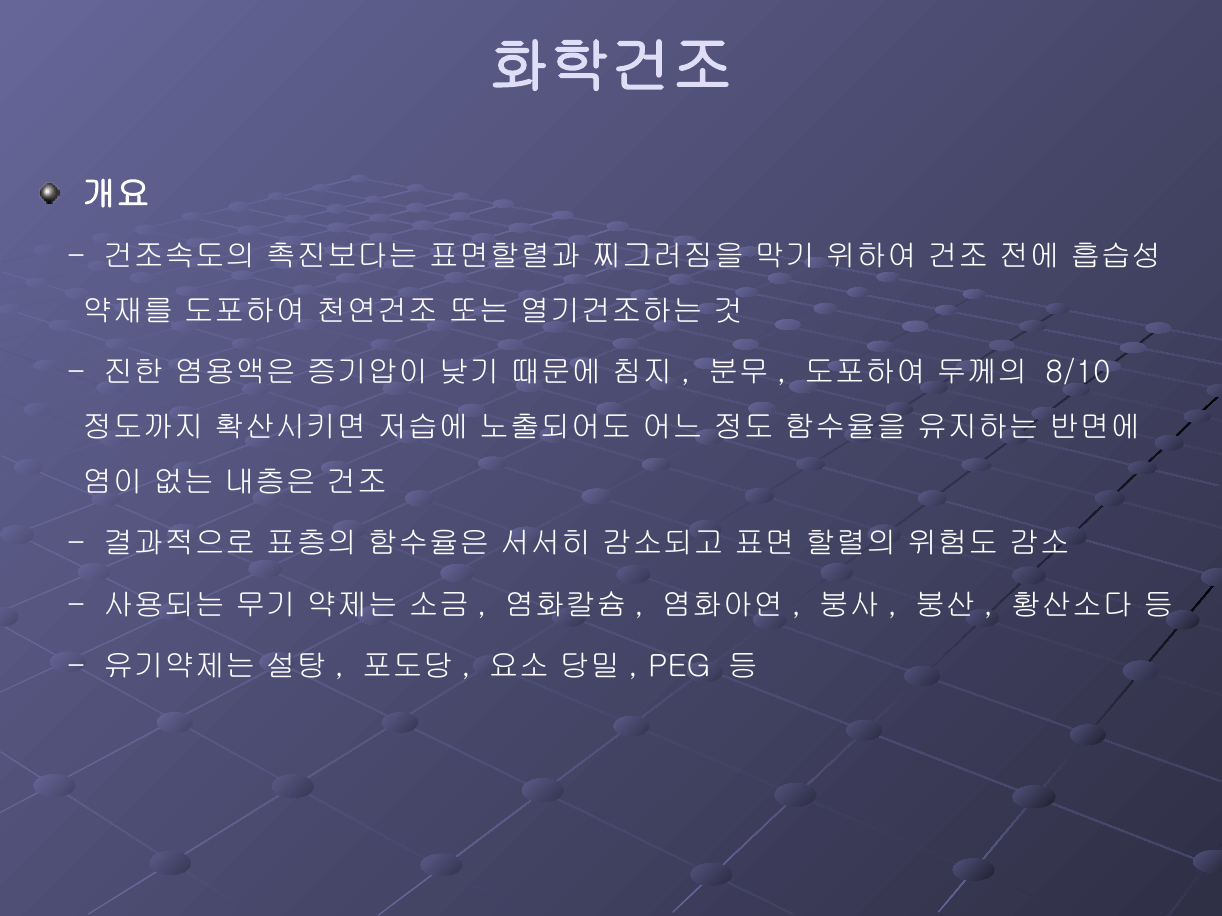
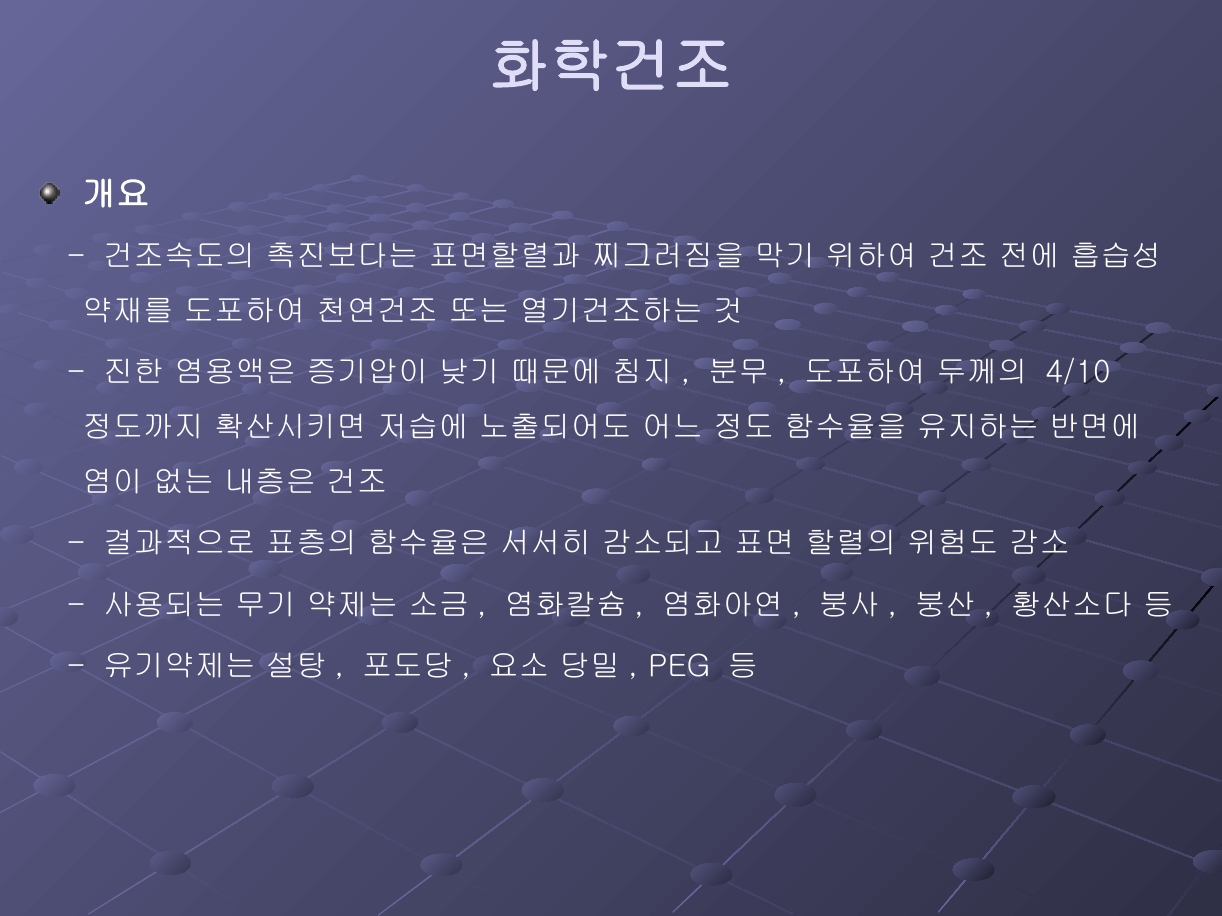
8/10: 8/10 -> 4/10
